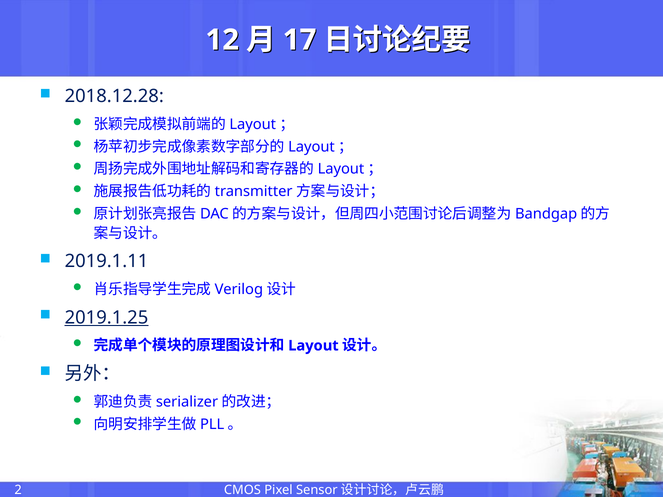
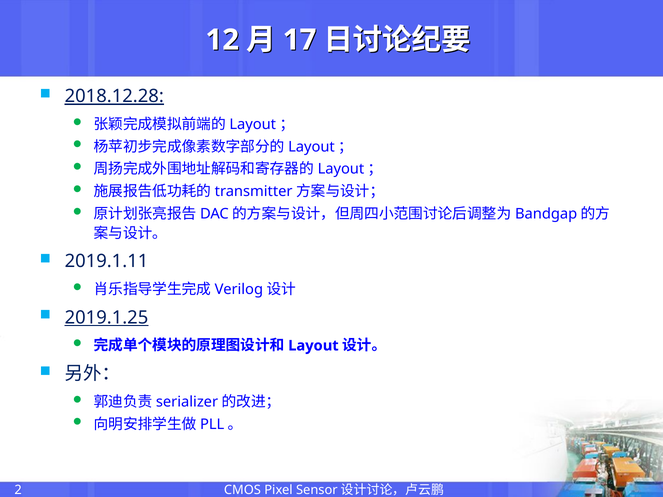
2018.12.28 underline: none -> present
